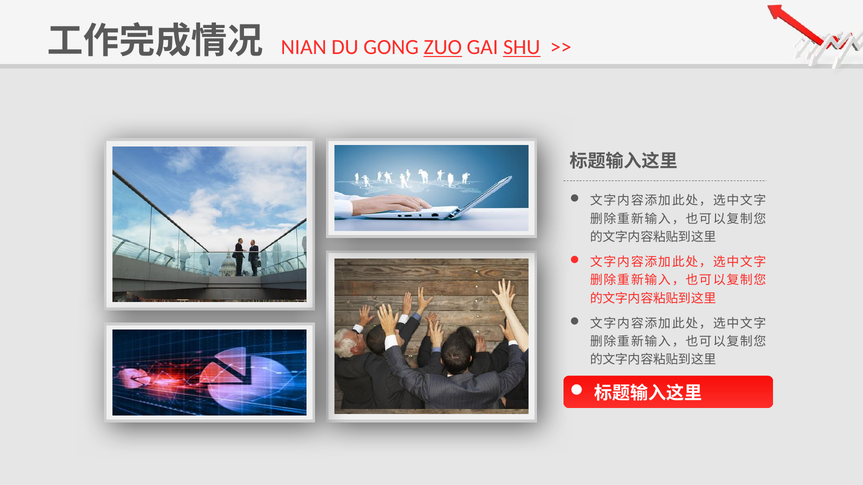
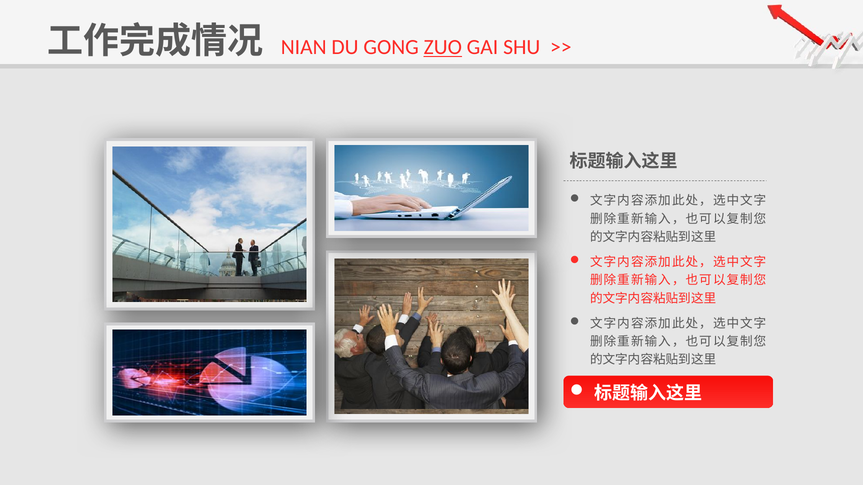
SHU underline: present -> none
